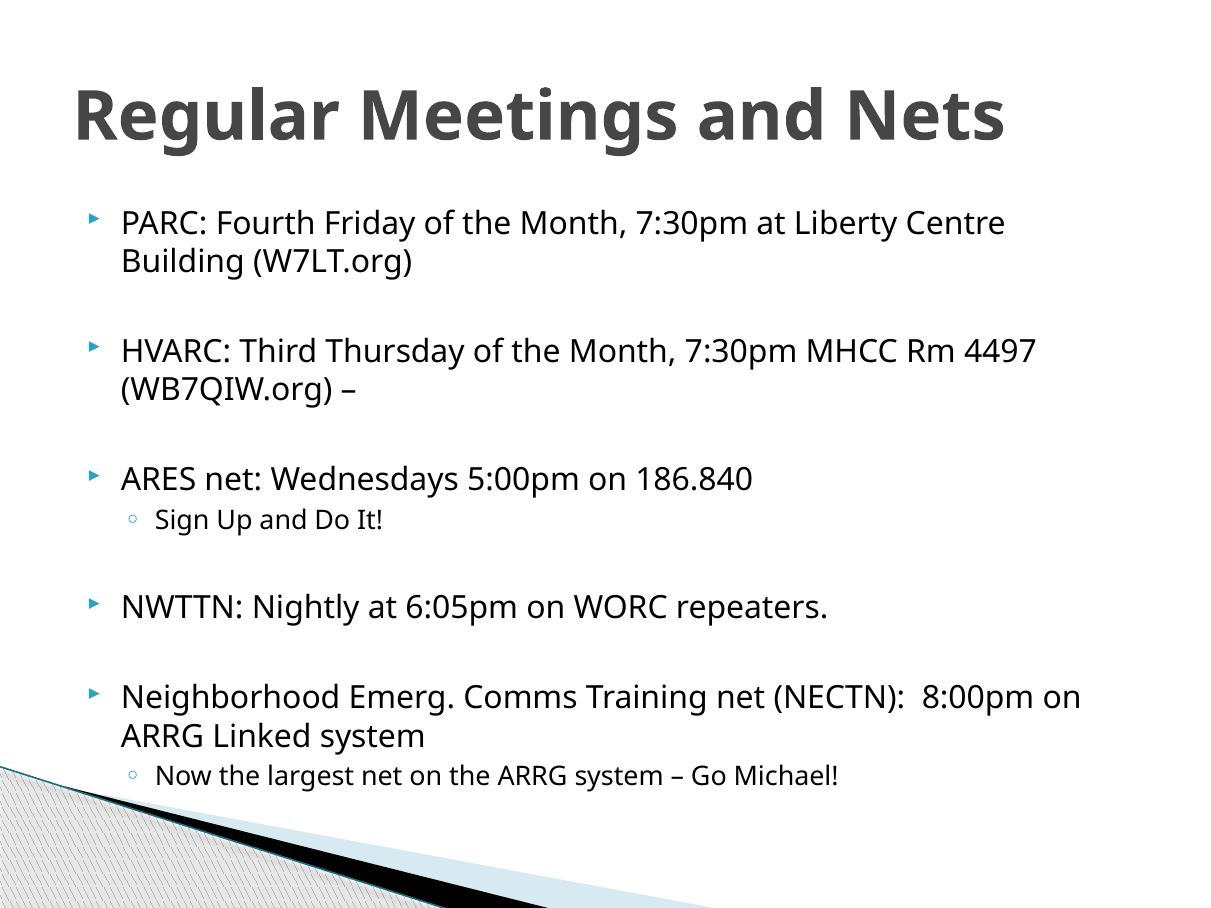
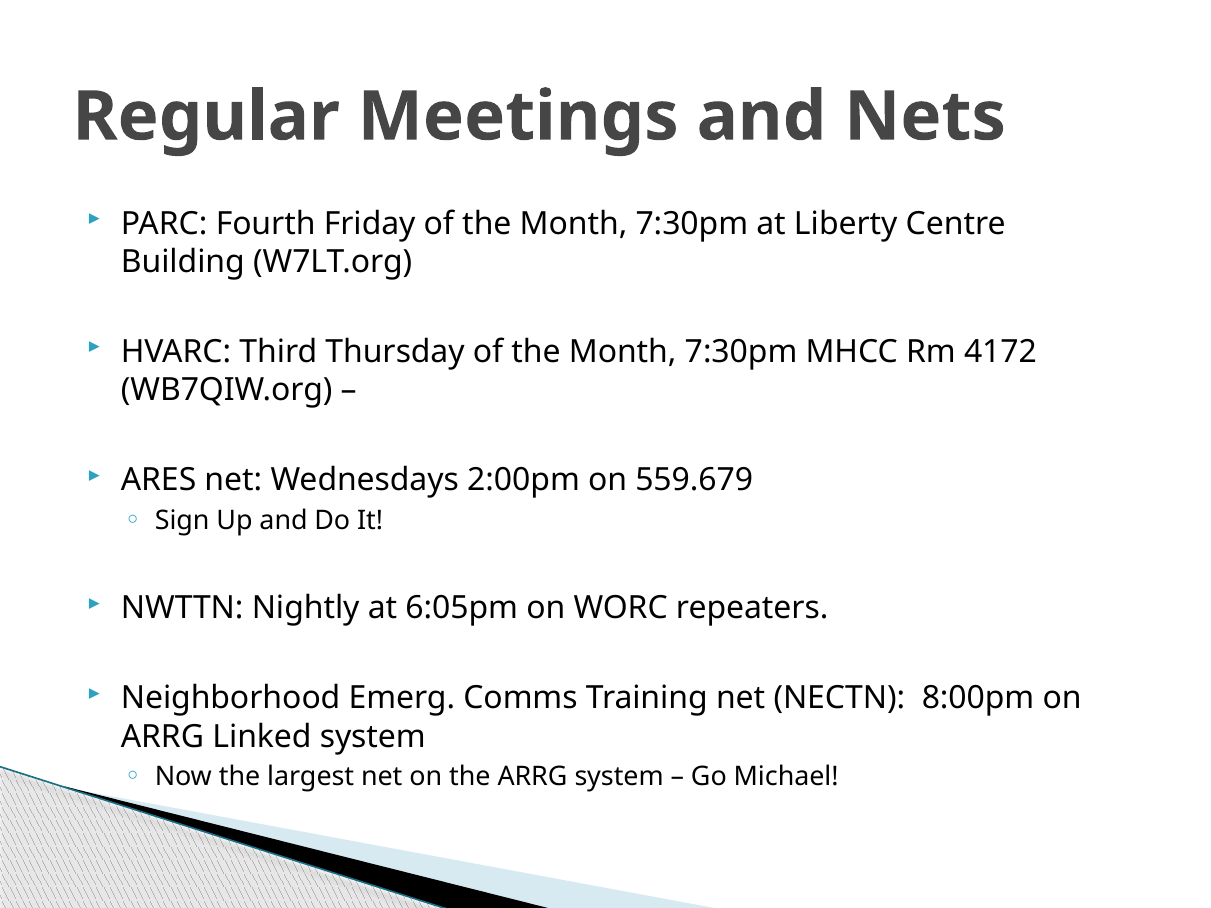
4497: 4497 -> 4172
5:00pm: 5:00pm -> 2:00pm
186.840: 186.840 -> 559.679
